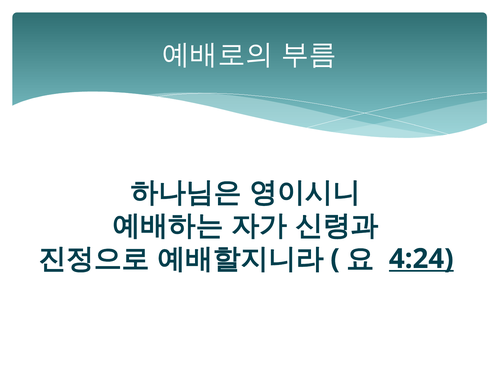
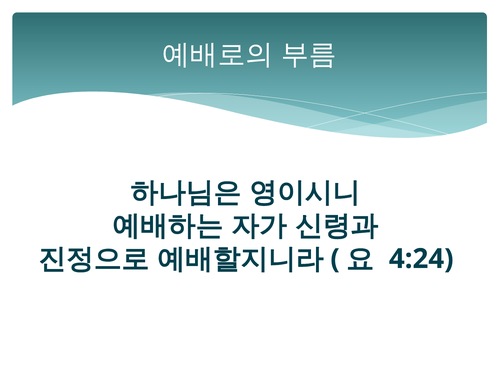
4:24 underline: present -> none
